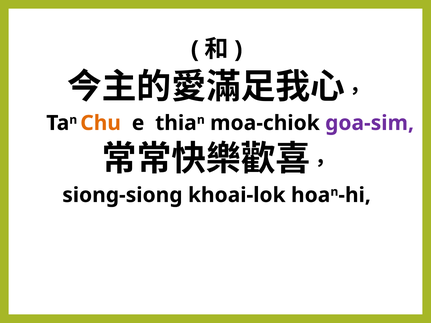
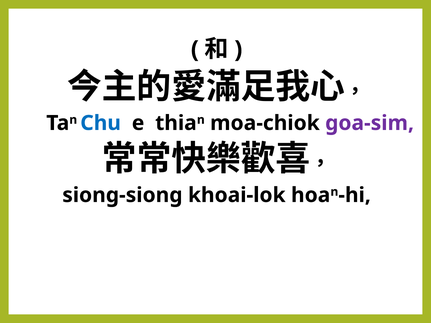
Chu colour: orange -> blue
